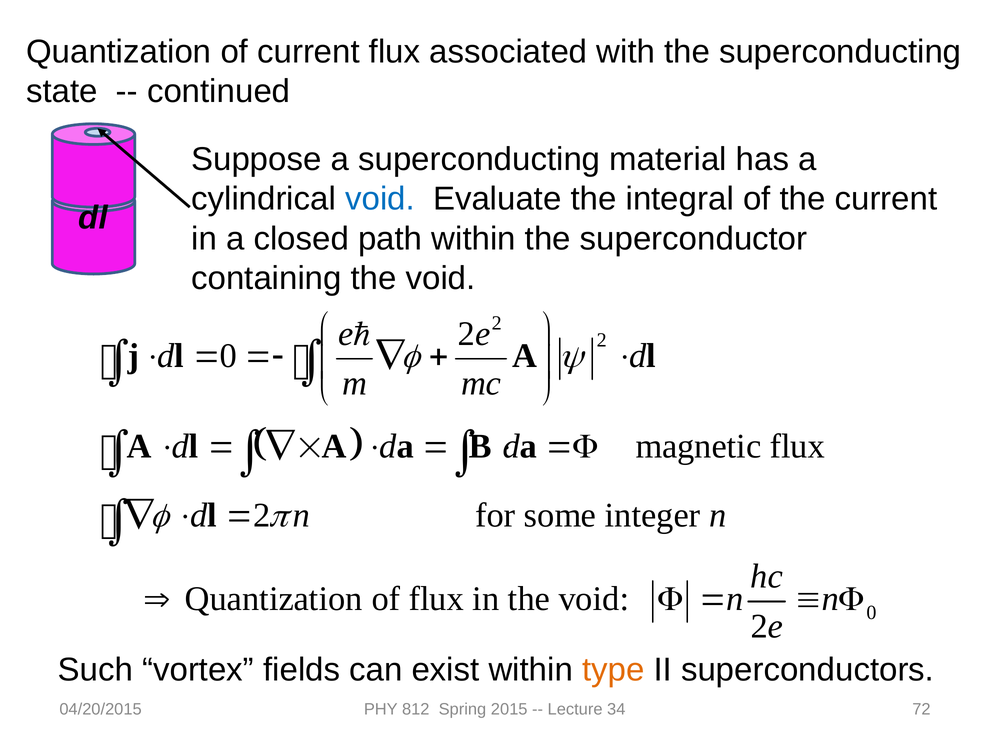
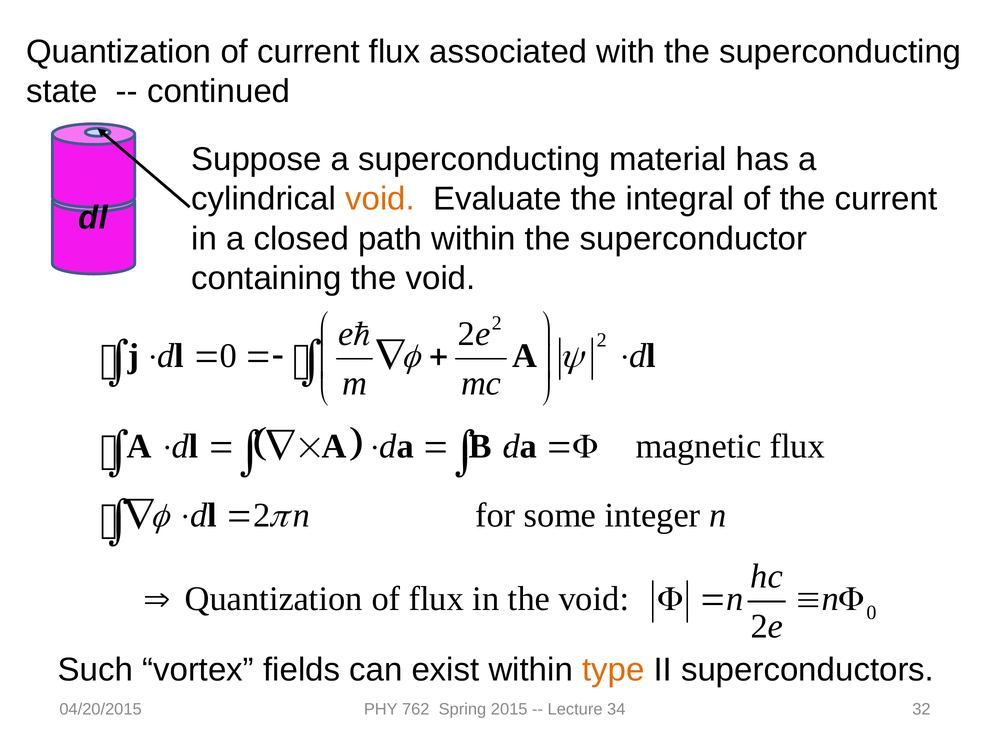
void at (380, 199) colour: blue -> orange
812: 812 -> 762
72: 72 -> 32
